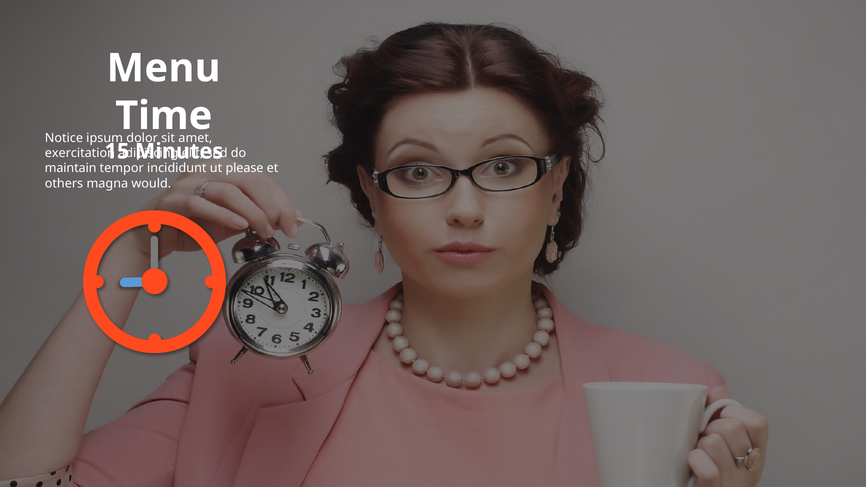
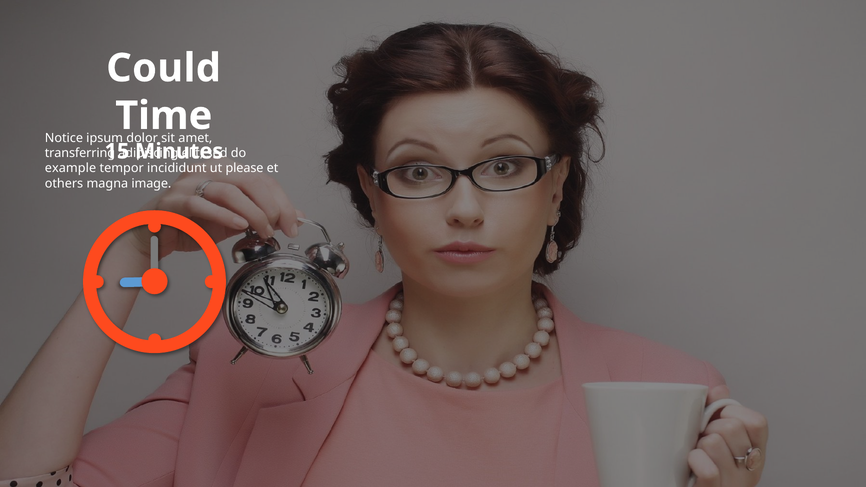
Menu: Menu -> Could
exercitation: exercitation -> transferring
maintain: maintain -> example
would: would -> image
